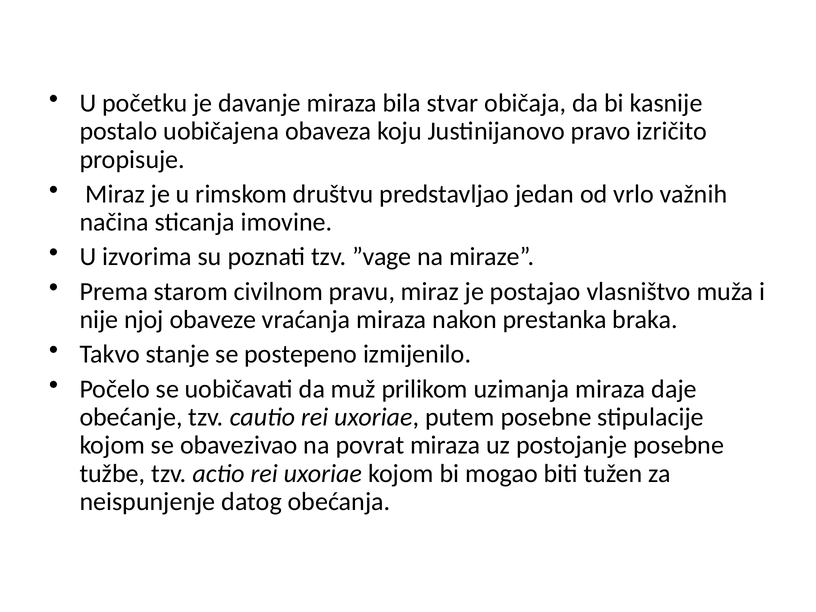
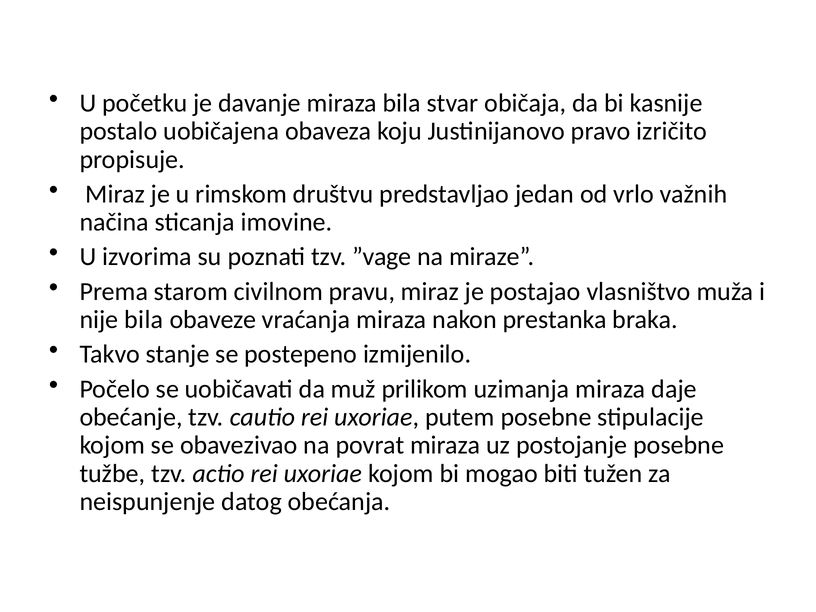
nije njoj: njoj -> bila
